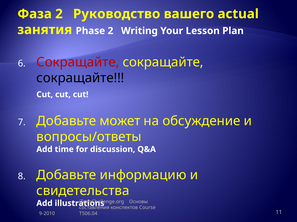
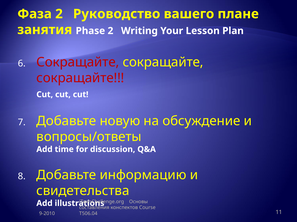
actual: actual -> плане
сокращайте at (80, 78) colour: black -> red
может: может -> новую
